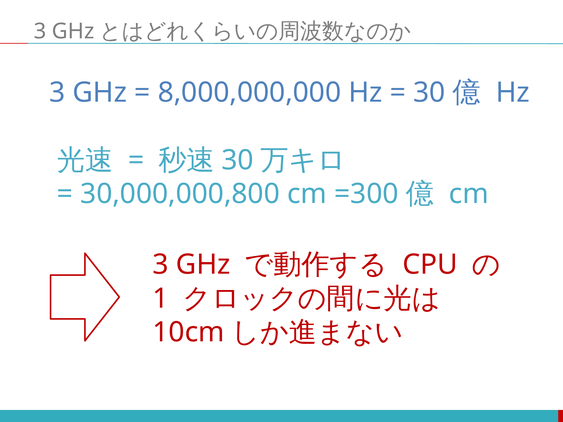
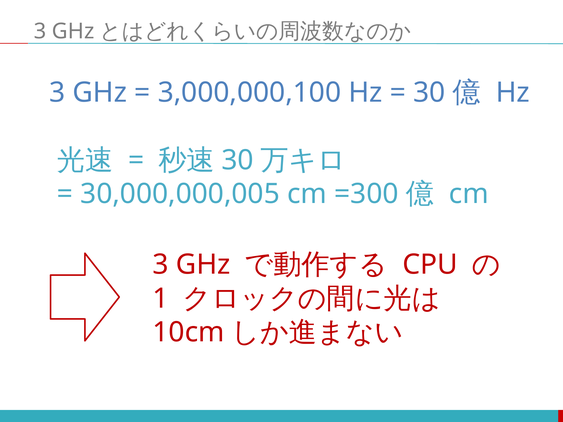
8,000,000,000: 8,000,000,000 -> 3,000,000,100
30,000,000,800: 30,000,000,800 -> 30,000,000,005
